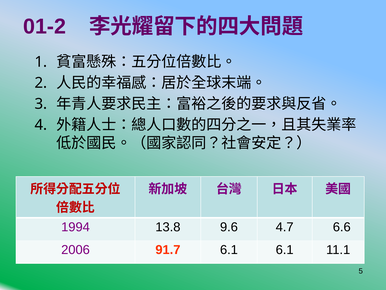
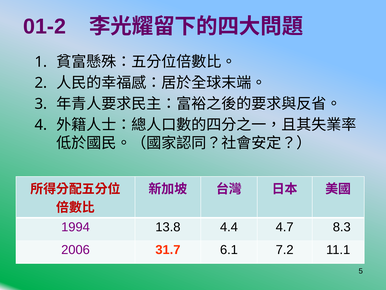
9.6: 9.6 -> 4.4
6.6: 6.6 -> 8.3
91.7: 91.7 -> 31.7
6.1 6.1: 6.1 -> 7.2
